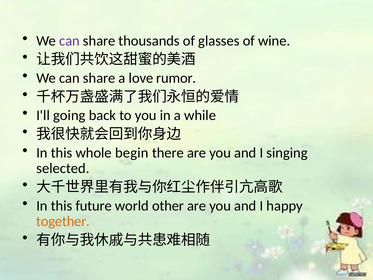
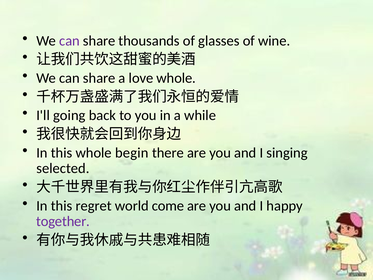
love rumor: rumor -> whole
future: future -> regret
other: other -> come
together colour: orange -> purple
